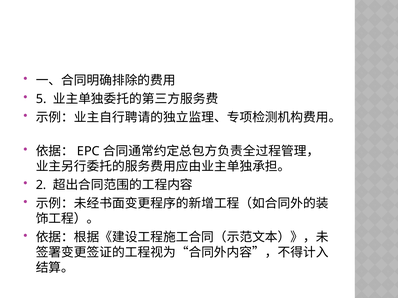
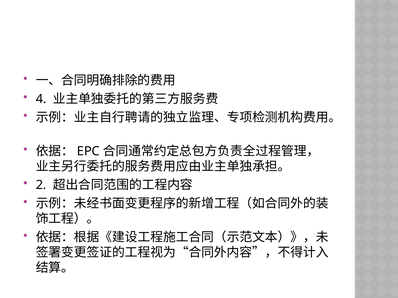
5: 5 -> 4
